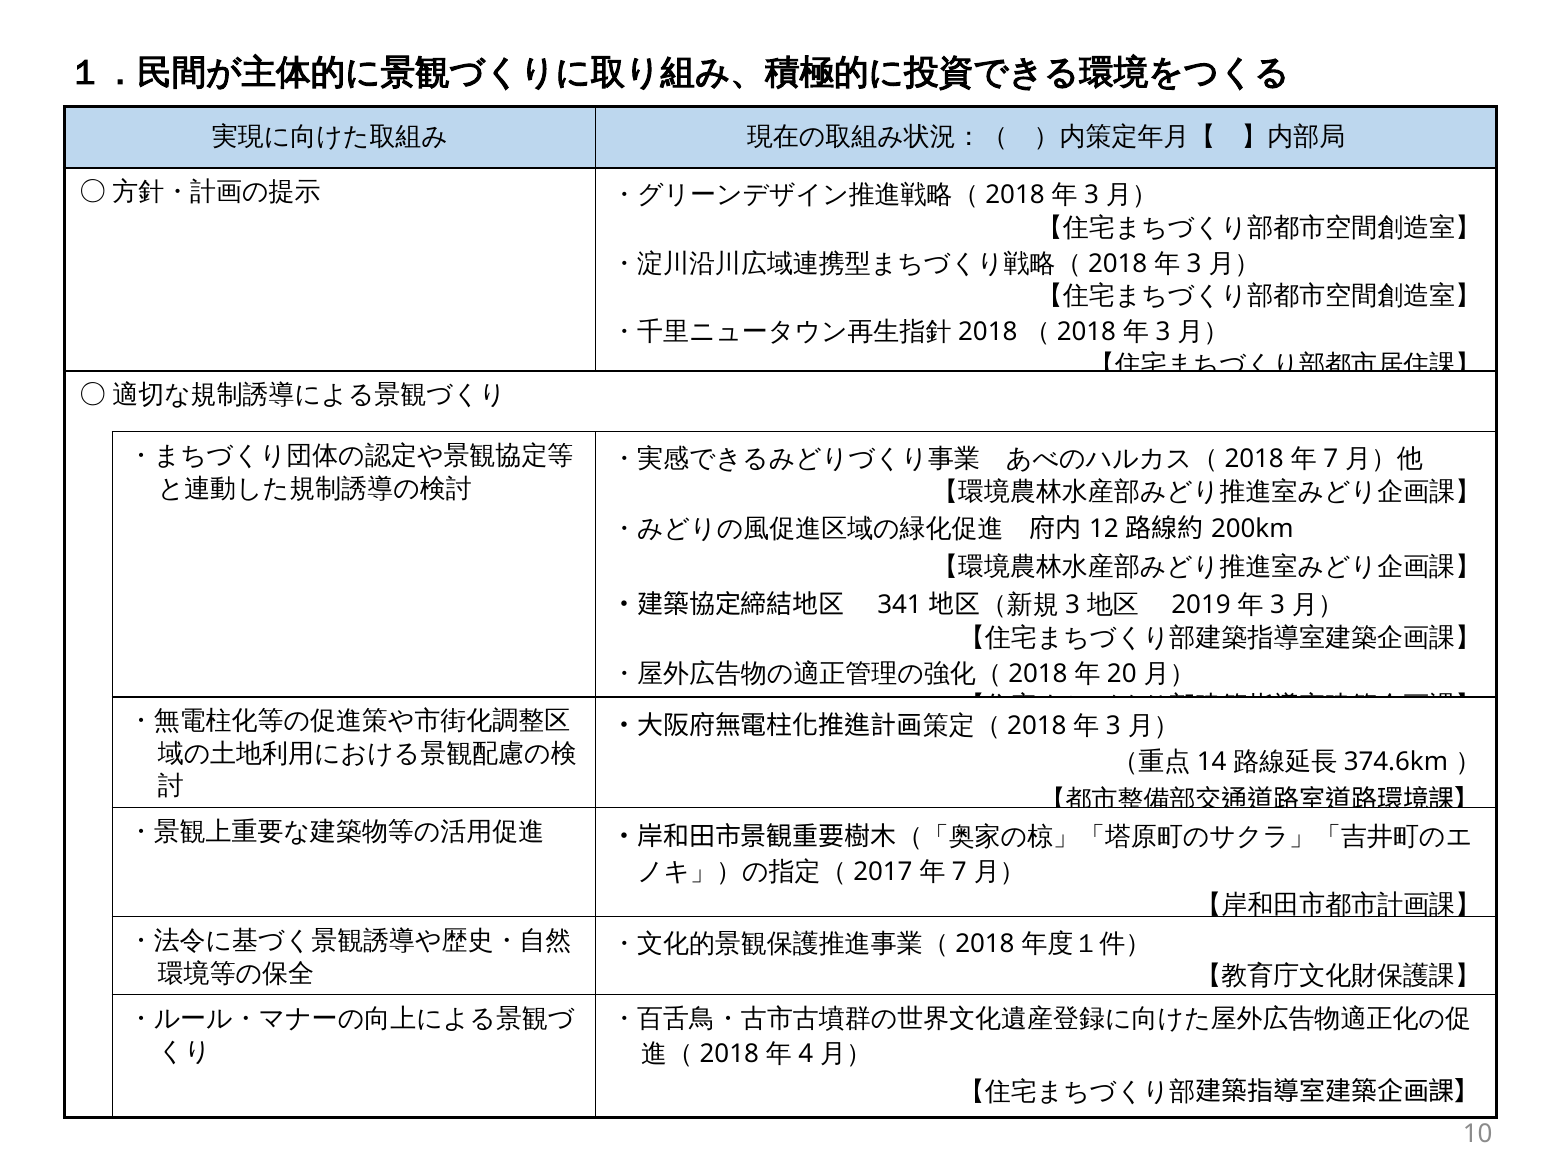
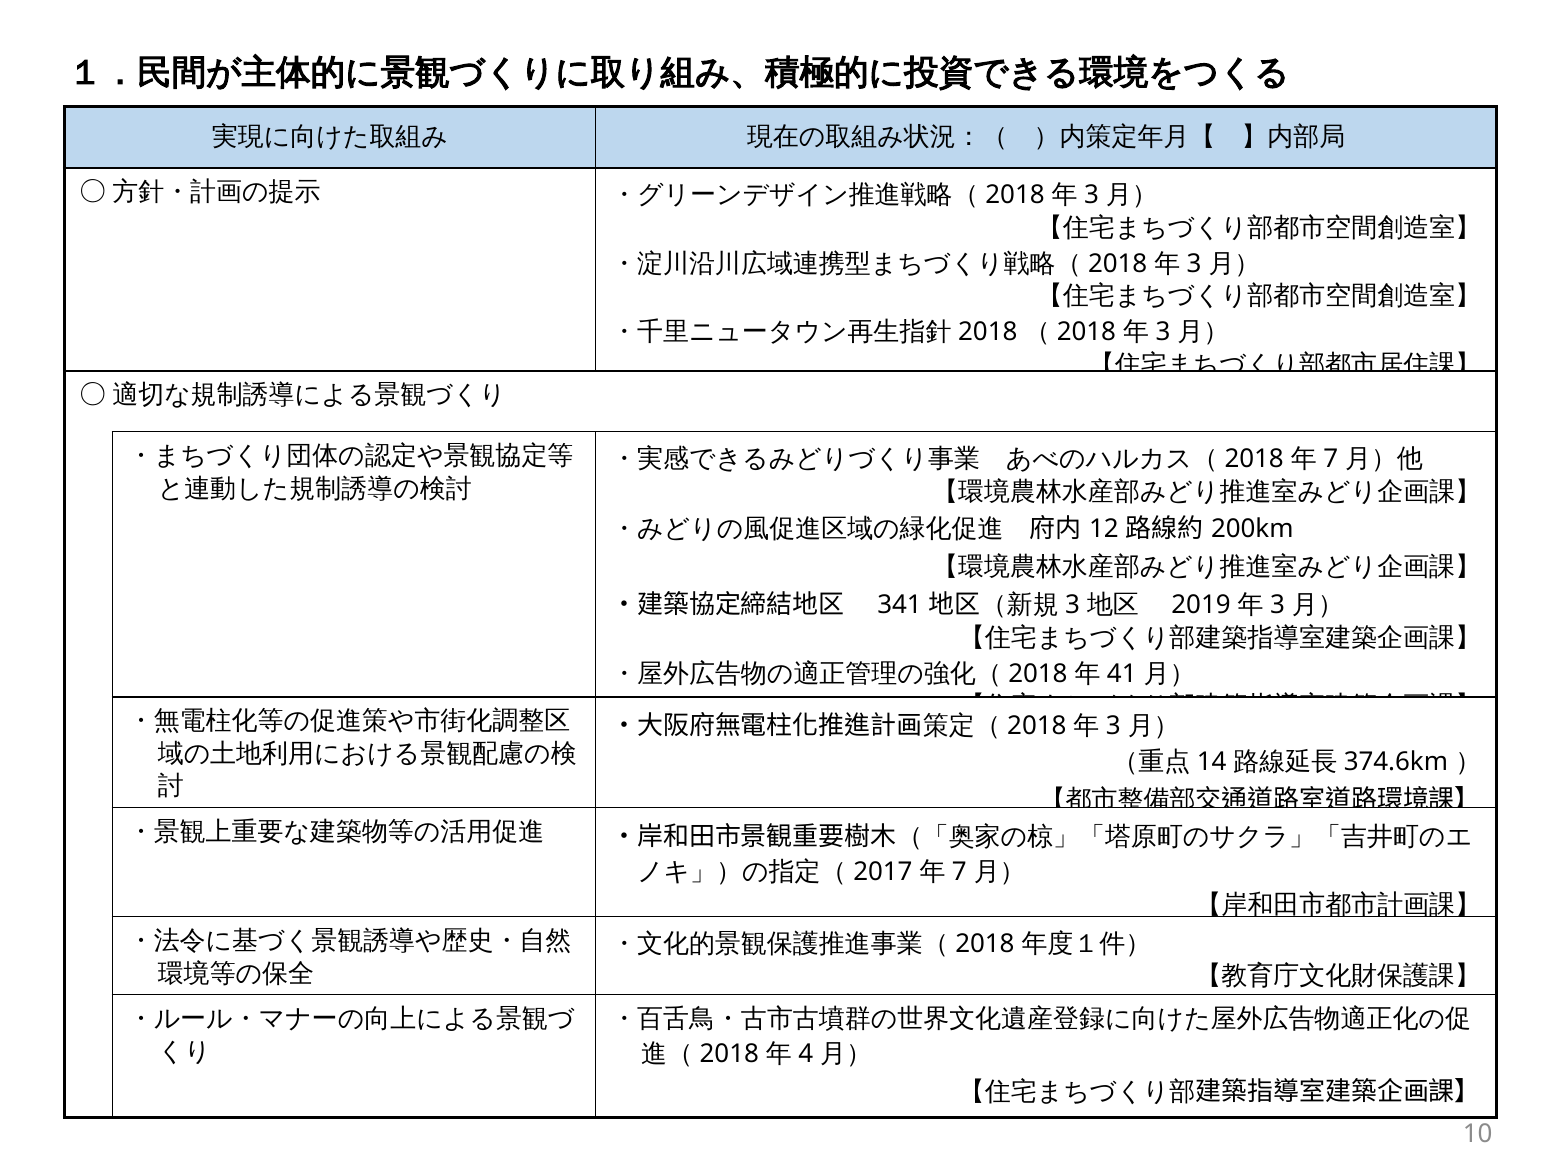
20: 20 -> 41
